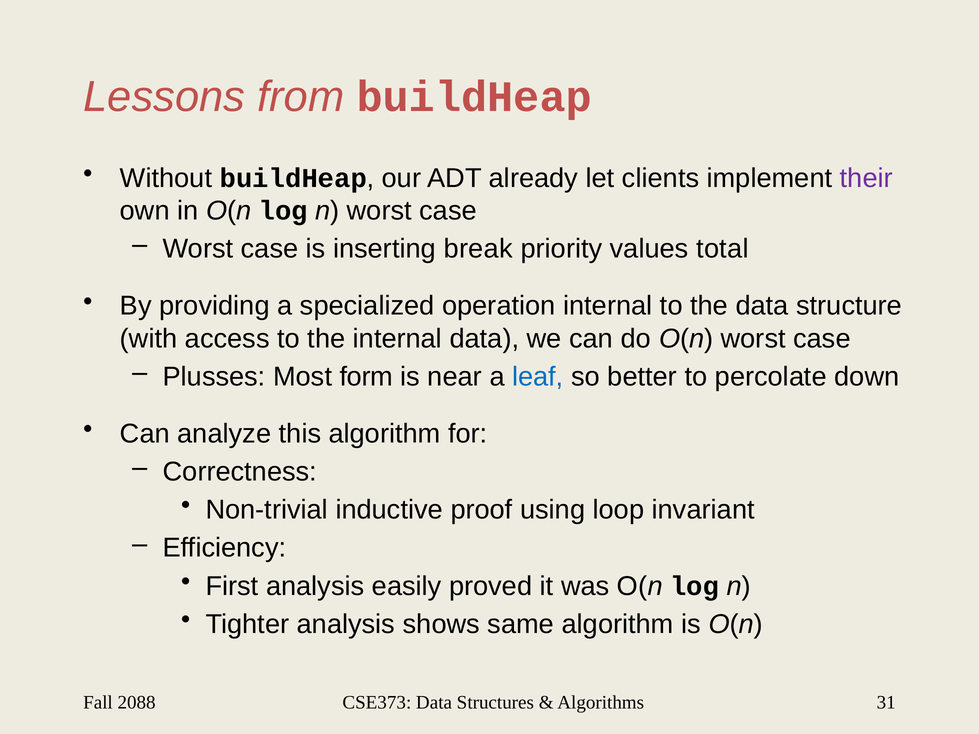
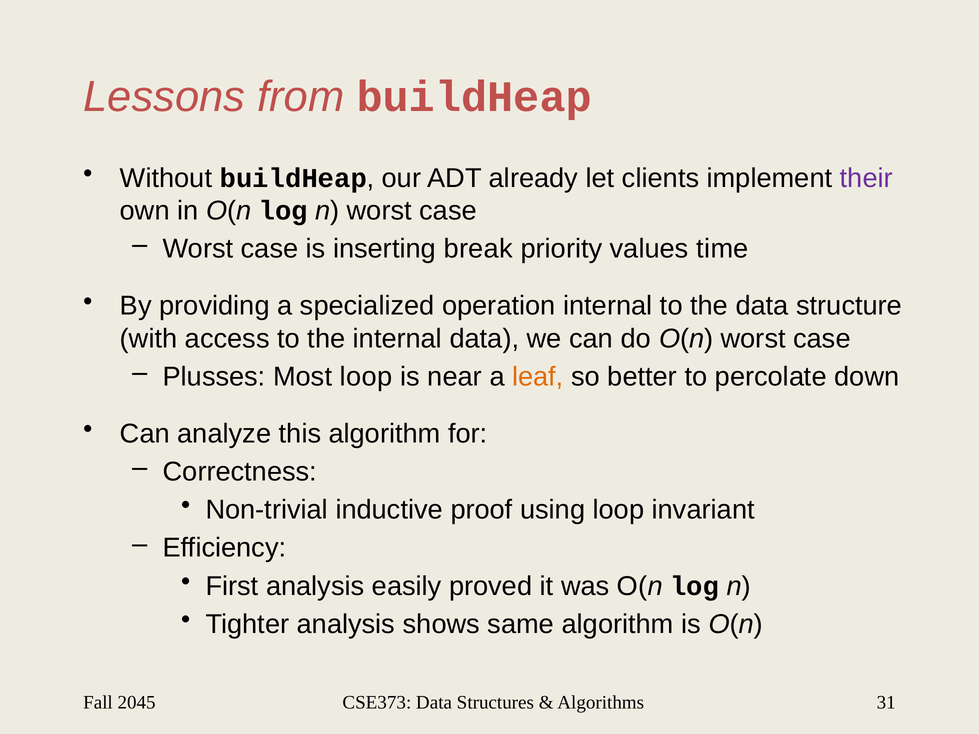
total: total -> time
Most form: form -> loop
leaf colour: blue -> orange
2088: 2088 -> 2045
